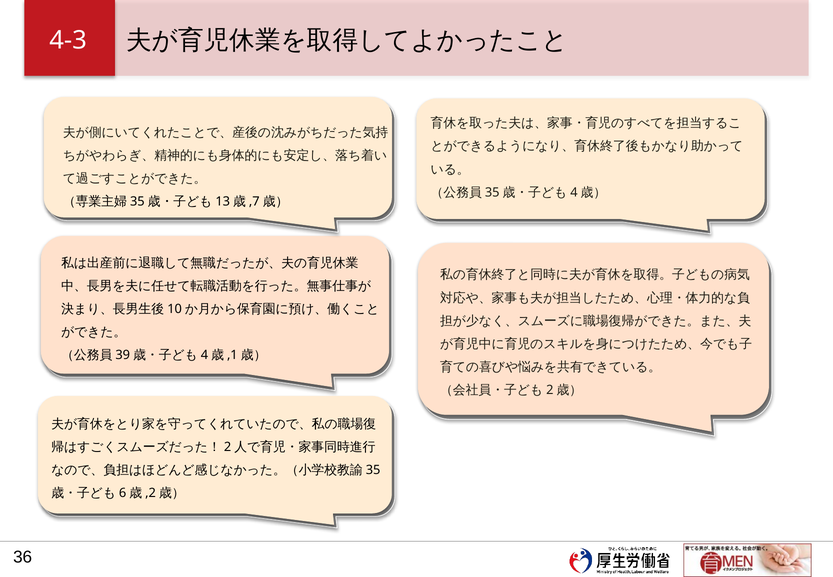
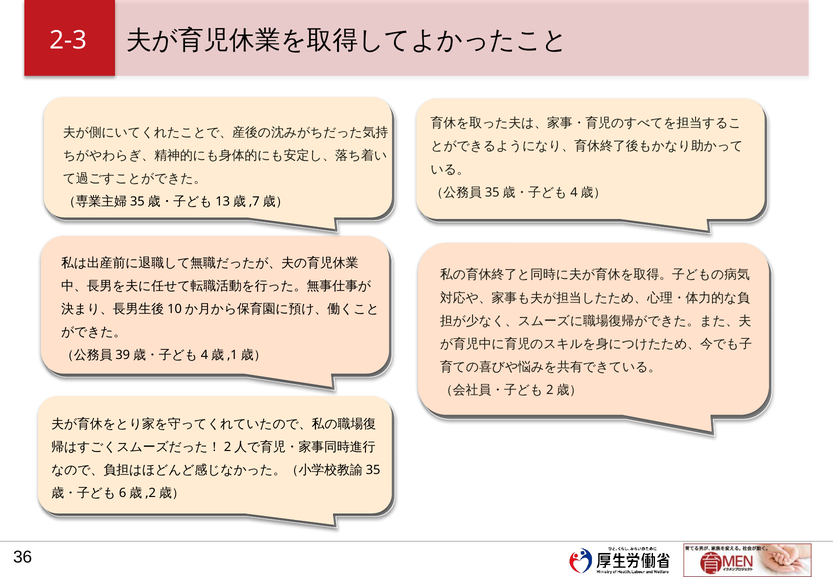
4-3: 4-3 -> 2-3
